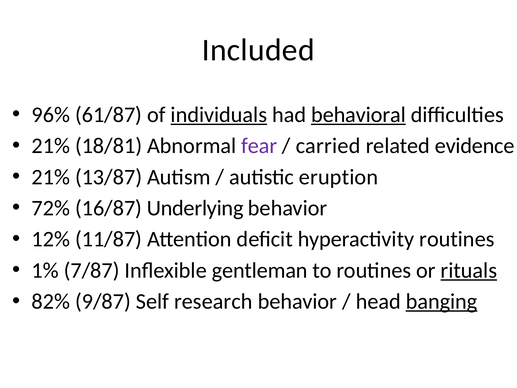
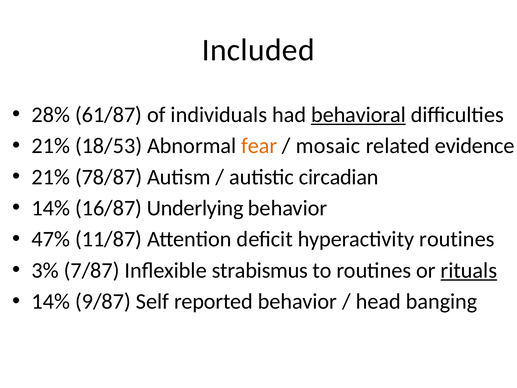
96%: 96% -> 28%
individuals underline: present -> none
18/81: 18/81 -> 18/53
fear colour: purple -> orange
carried: carried -> mosaic
13/87: 13/87 -> 78/87
eruption: eruption -> circadian
72% at (51, 208): 72% -> 14%
12%: 12% -> 47%
1%: 1% -> 3%
gentleman: gentleman -> strabismus
82% at (51, 301): 82% -> 14%
research: research -> reported
banging underline: present -> none
